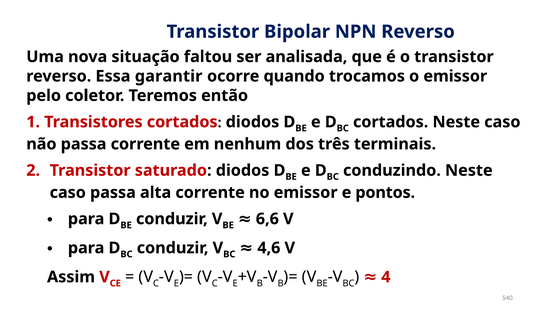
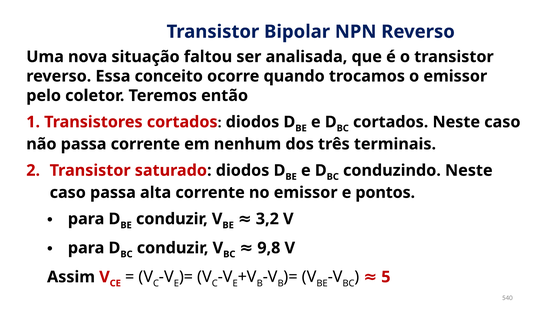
garantir: garantir -> conceito
6,6: 6,6 -> 3,2
4,6: 4,6 -> 9,8
4: 4 -> 5
